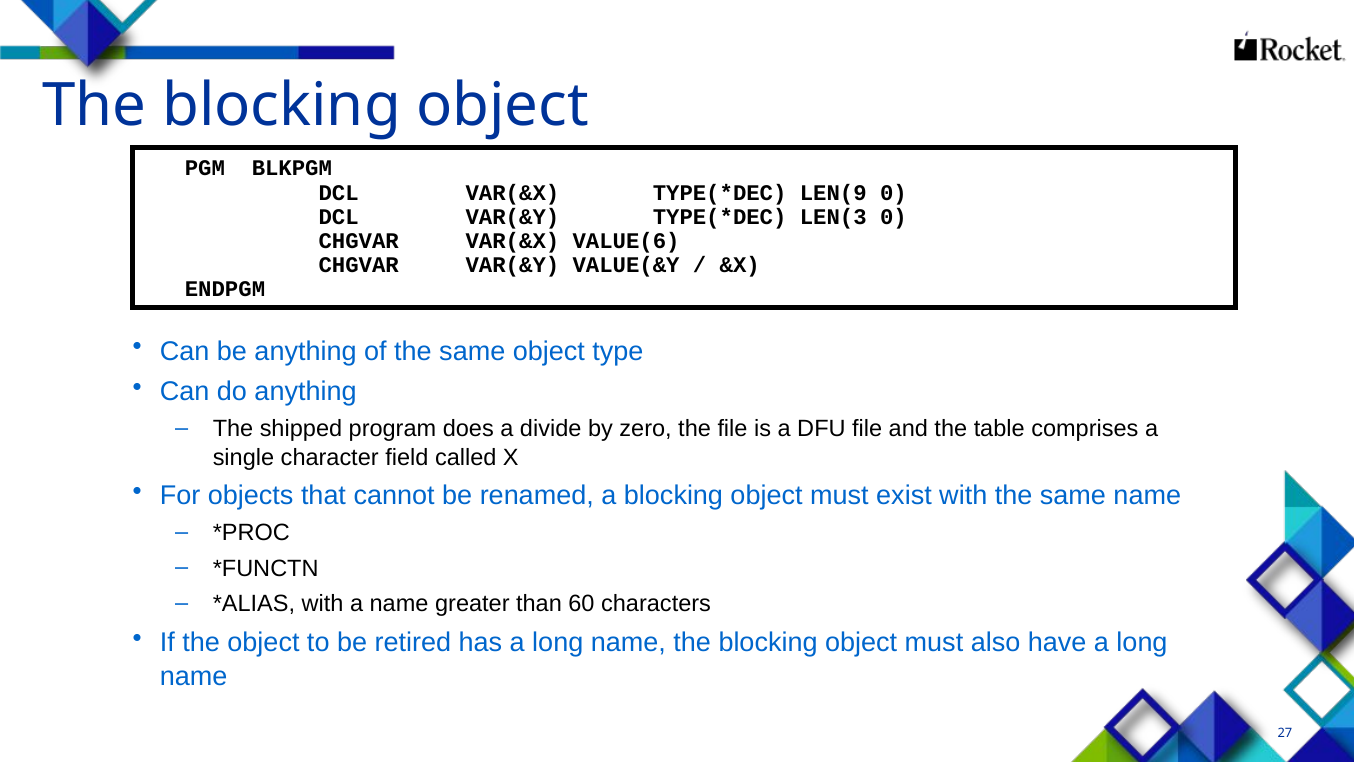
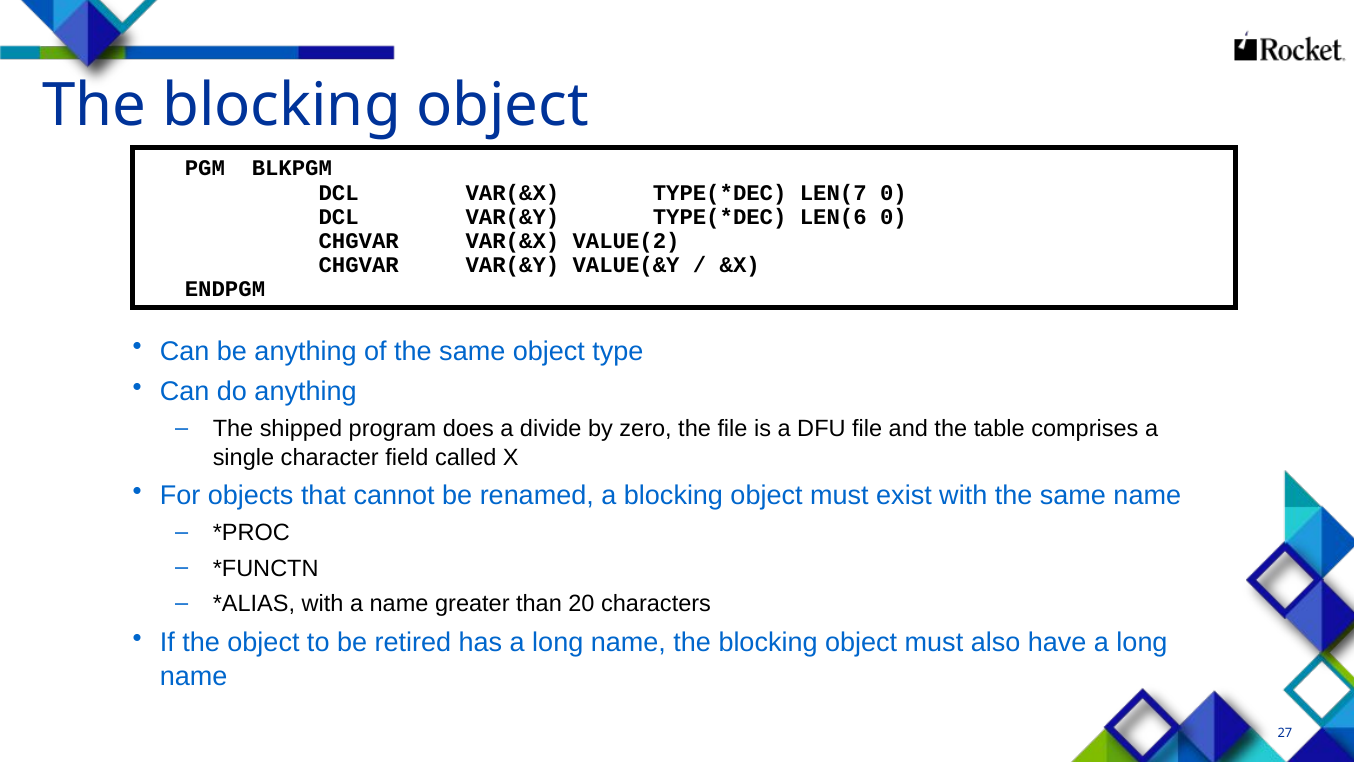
LEN(9: LEN(9 -> LEN(7
LEN(3: LEN(3 -> LEN(6
VALUE(6: VALUE(6 -> VALUE(2
60: 60 -> 20
